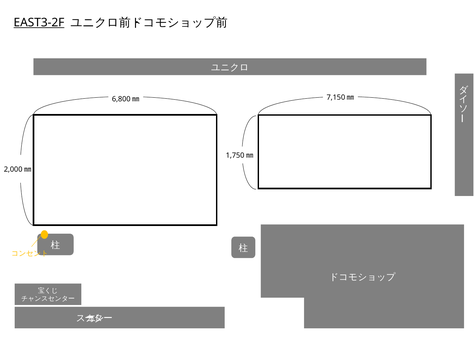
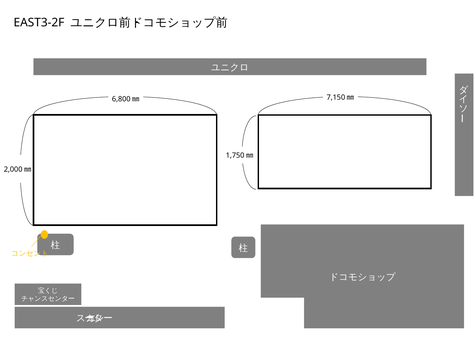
EAST3-2F underline: present -> none
